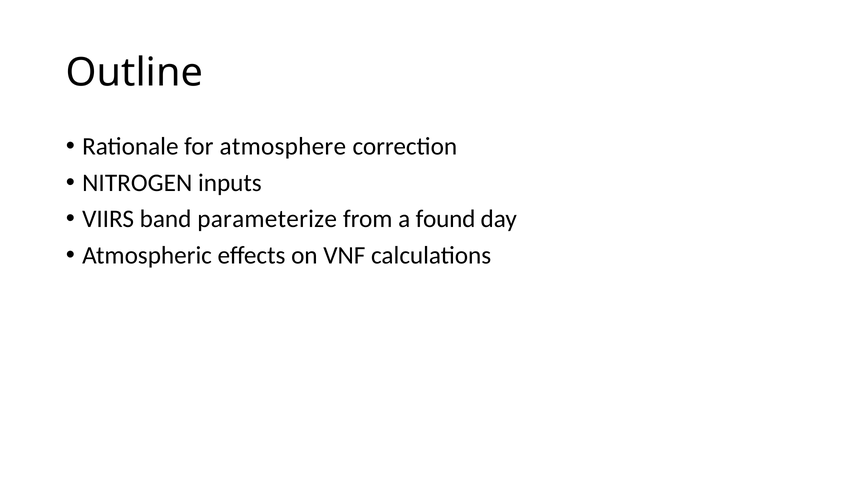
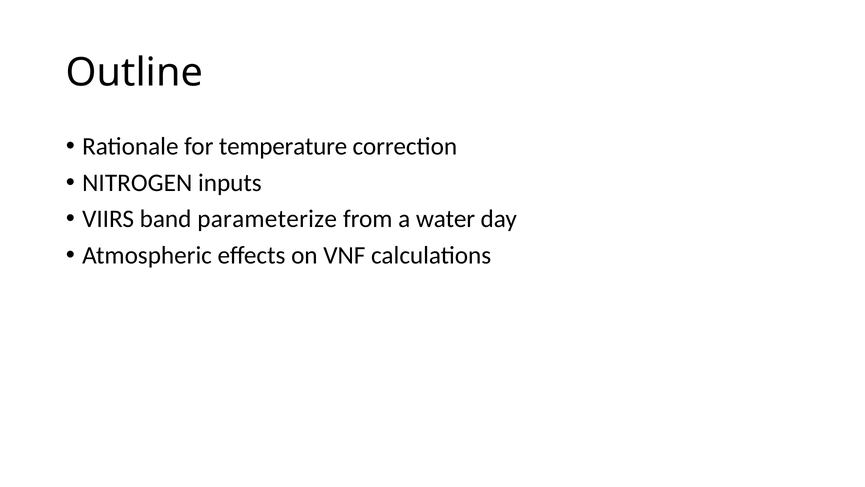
atmosphere: atmosphere -> temperature
found: found -> water
